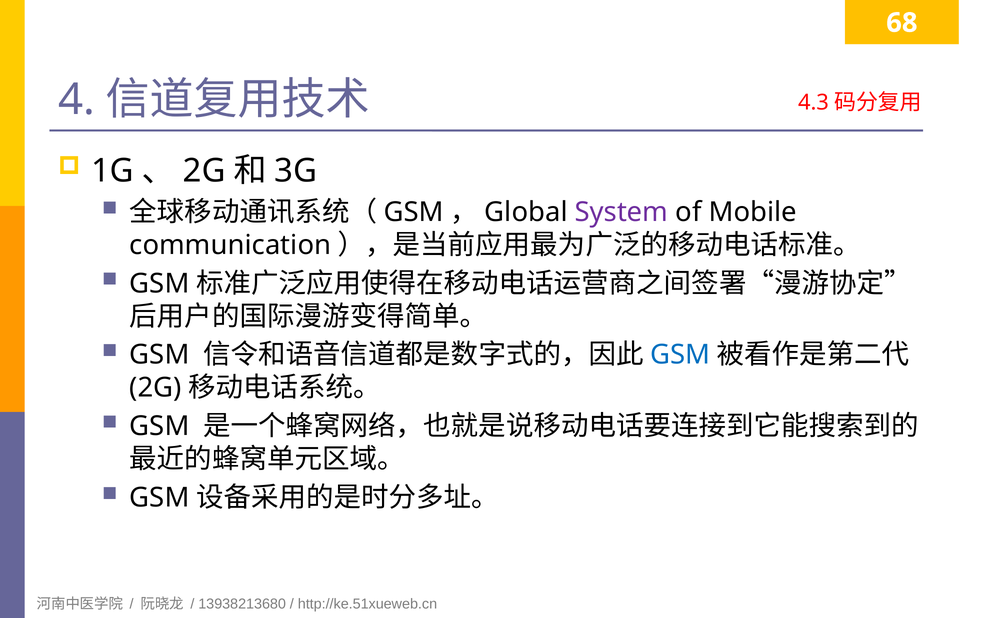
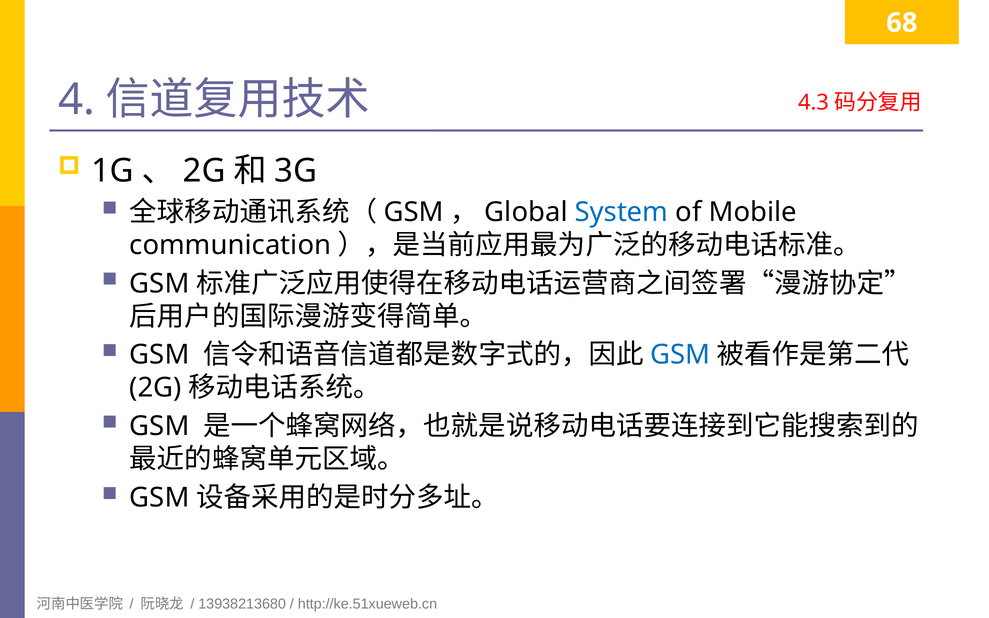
System colour: purple -> blue
